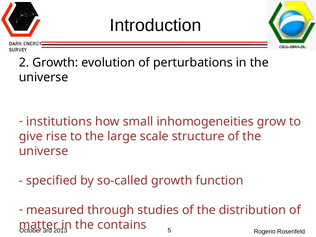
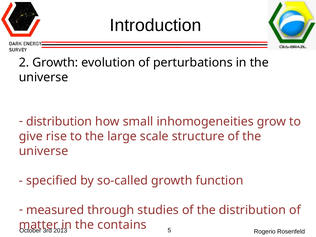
institutions at (59, 122): institutions -> distribution
